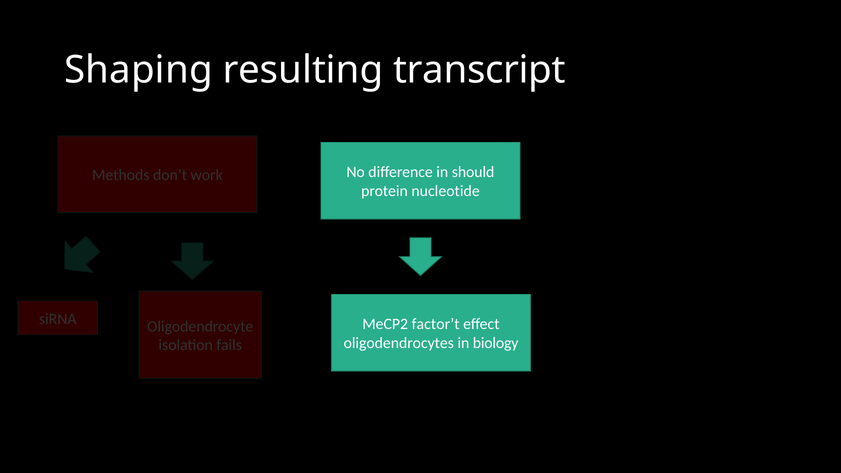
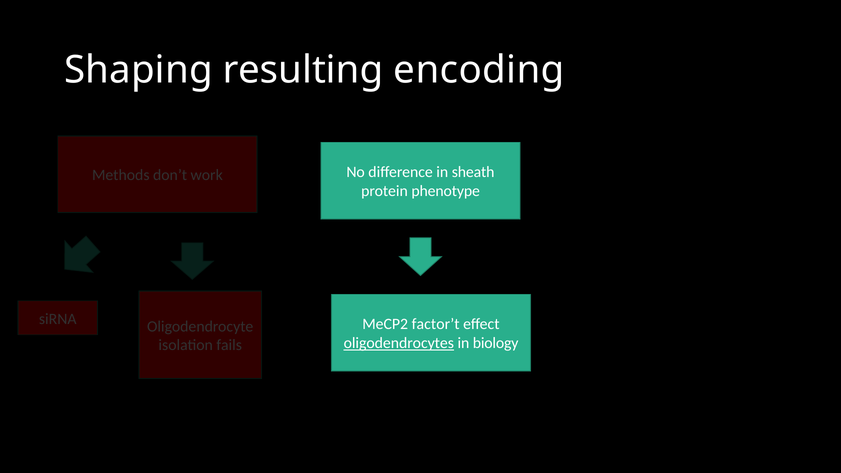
transcript: transcript -> encoding
should: should -> sheath
nucleotide: nucleotide -> phenotype
oligodendrocytes underline: none -> present
